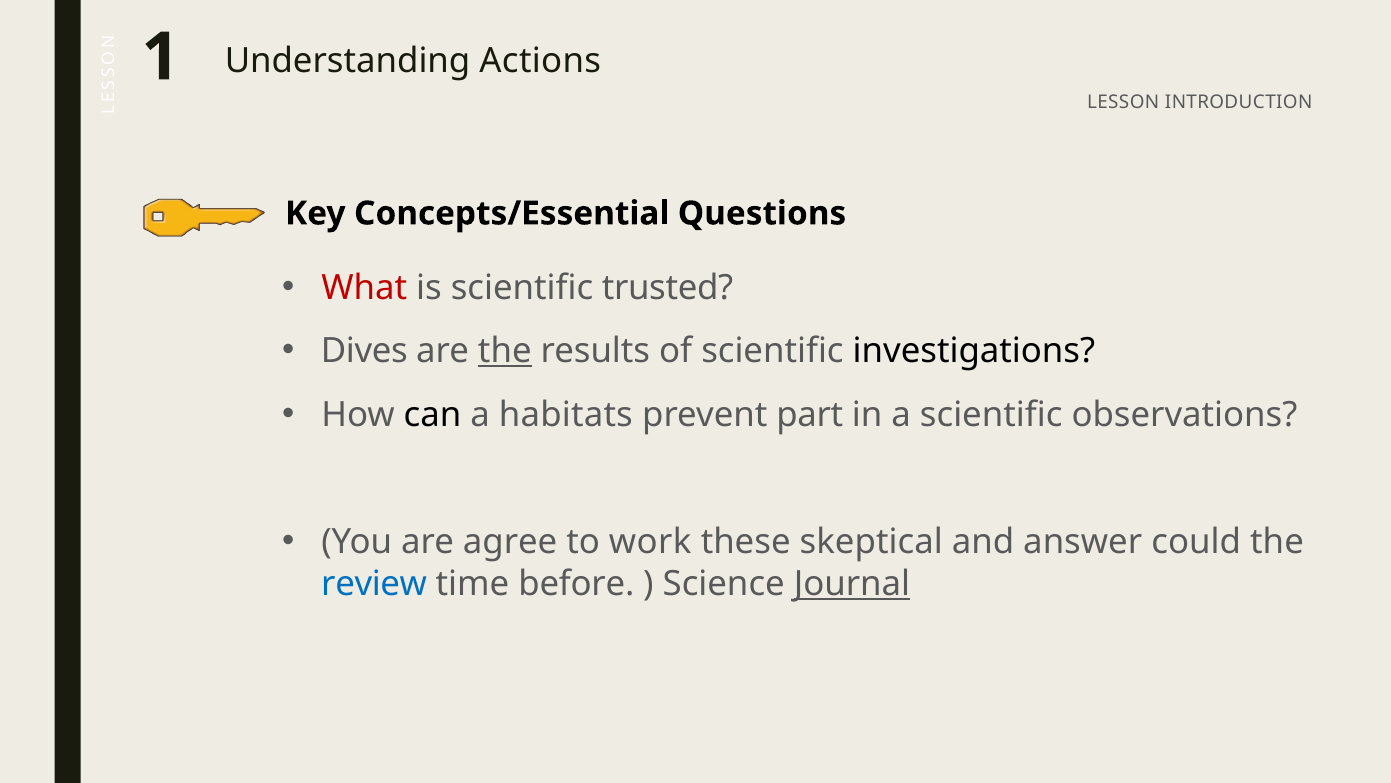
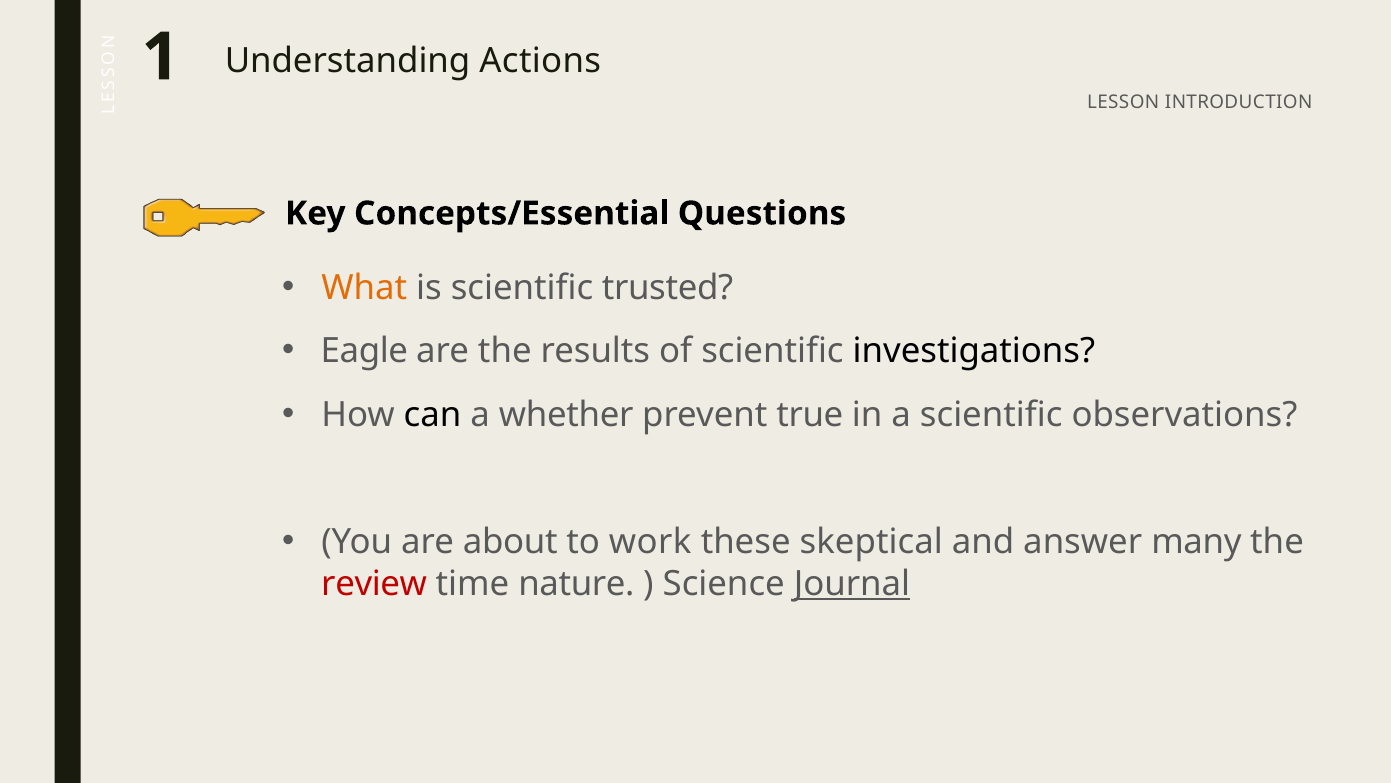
What colour: red -> orange
Dives: Dives -> Eagle
the at (505, 351) underline: present -> none
habitats: habitats -> whether
part: part -> true
agree: agree -> about
could: could -> many
review colour: blue -> red
before: before -> nature
